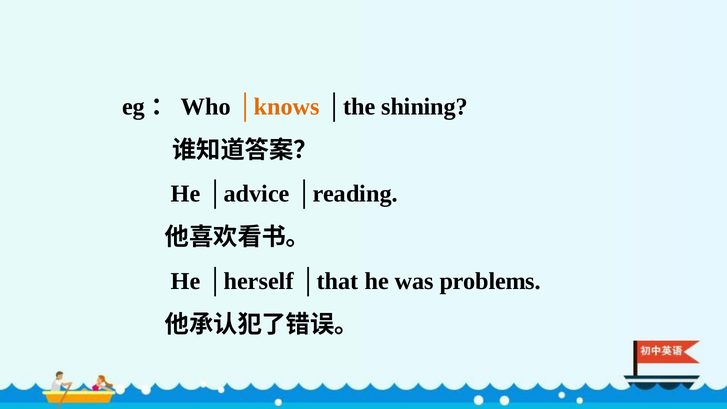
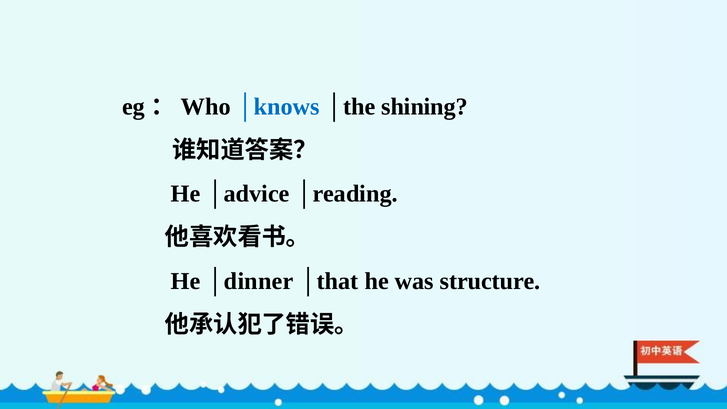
│knows colour: orange -> blue
│herself: │herself -> │dinner
problems: problems -> structure
